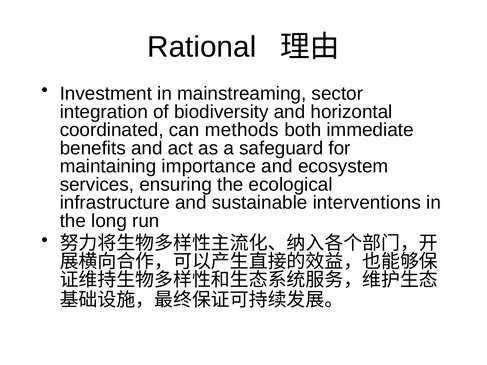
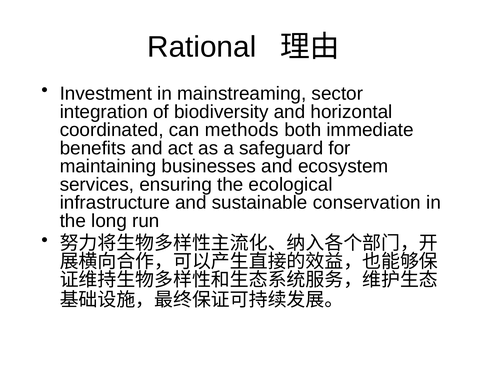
importance: importance -> businesses
interventions: interventions -> conservation
